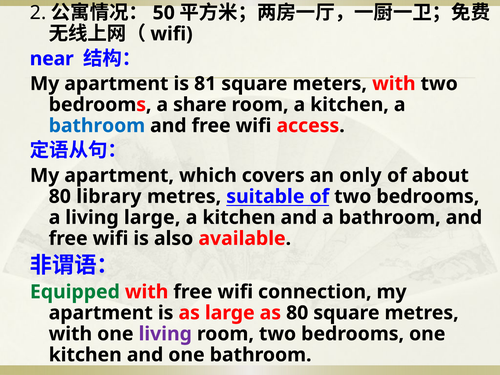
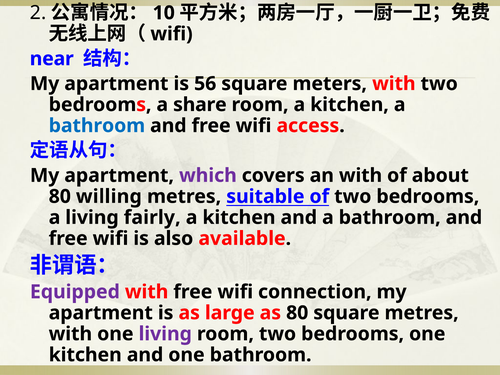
50: 50 -> 10
81: 81 -> 56
which colour: black -> purple
an only: only -> with
library: library -> willing
living large: large -> fairly
Equipped colour: green -> purple
